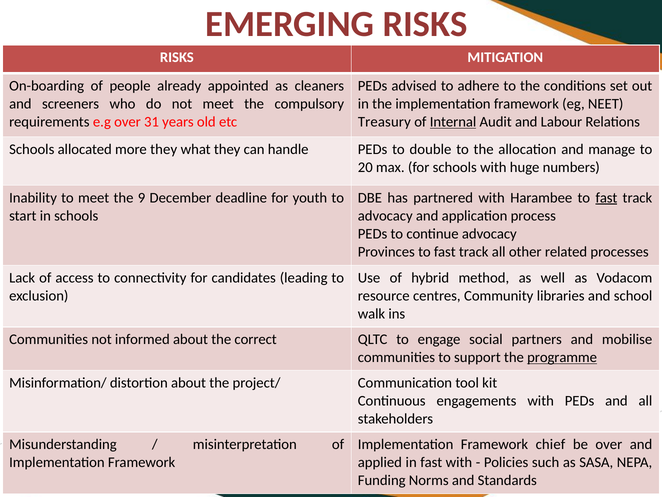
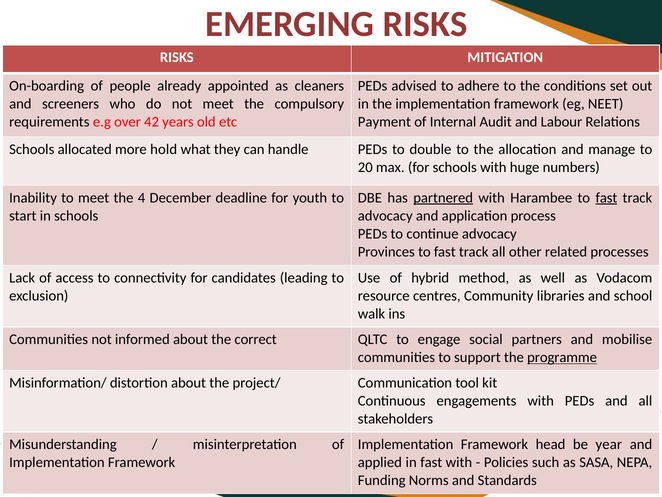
31: 31 -> 42
Treasury: Treasury -> Payment
Internal underline: present -> none
more they: they -> hold
9: 9 -> 4
partnered underline: none -> present
chief: chief -> head
be over: over -> year
